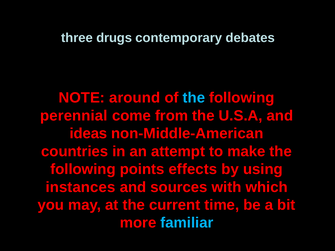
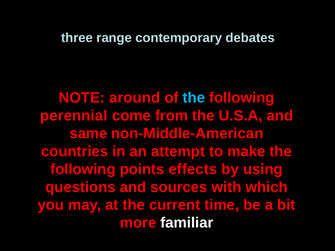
drugs: drugs -> range
ideas: ideas -> same
instances: instances -> questions
familiar colour: light blue -> white
